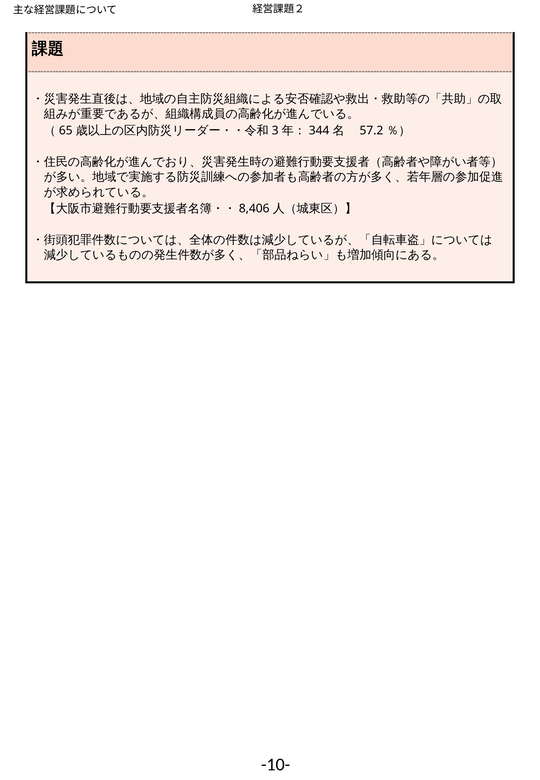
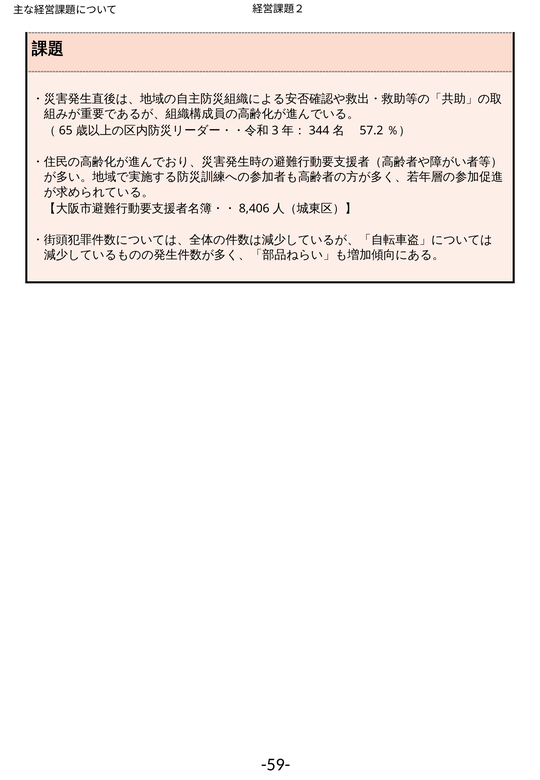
-10-: -10- -> -59-
